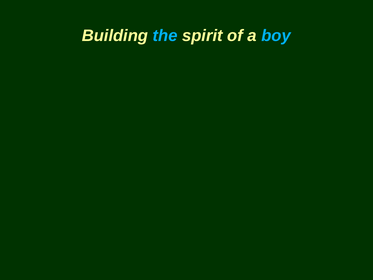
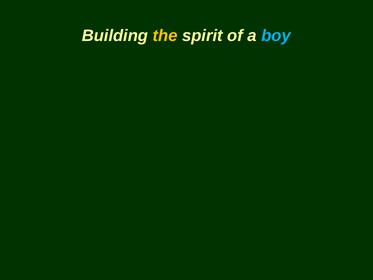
the colour: light blue -> yellow
